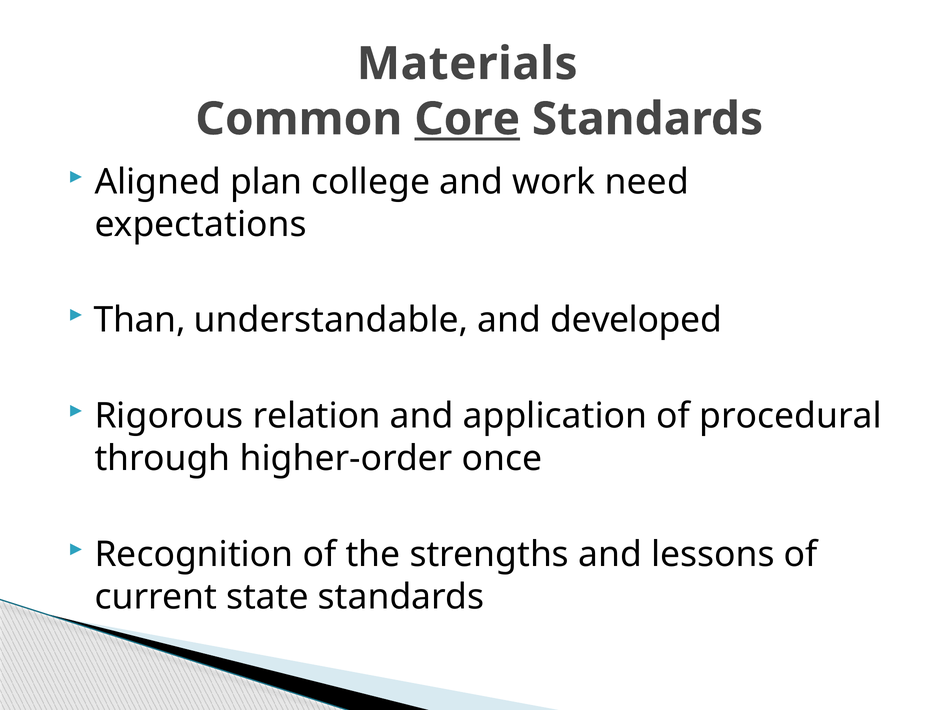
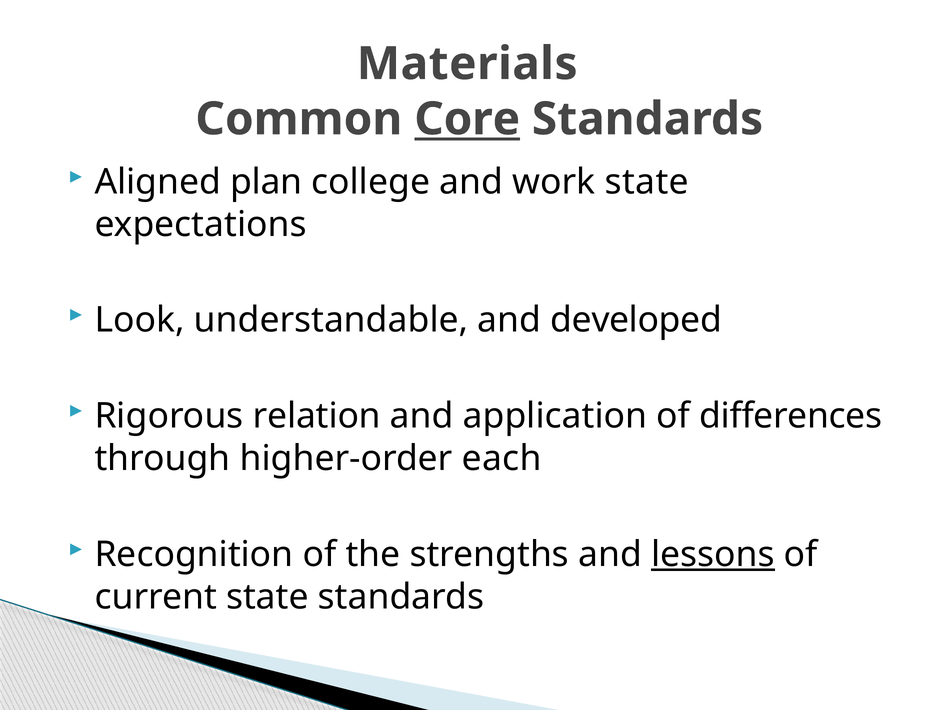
work need: need -> state
Than: Than -> Look
procedural: procedural -> differences
once: once -> each
lessons underline: none -> present
